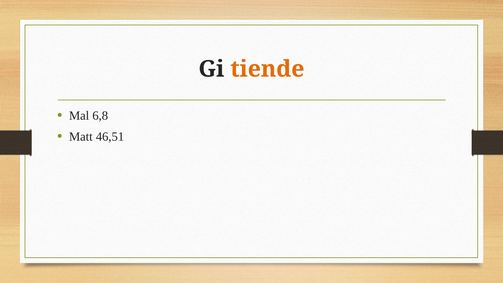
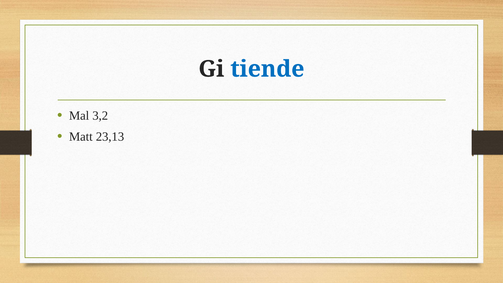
tiende colour: orange -> blue
6,8: 6,8 -> 3,2
46,51: 46,51 -> 23,13
